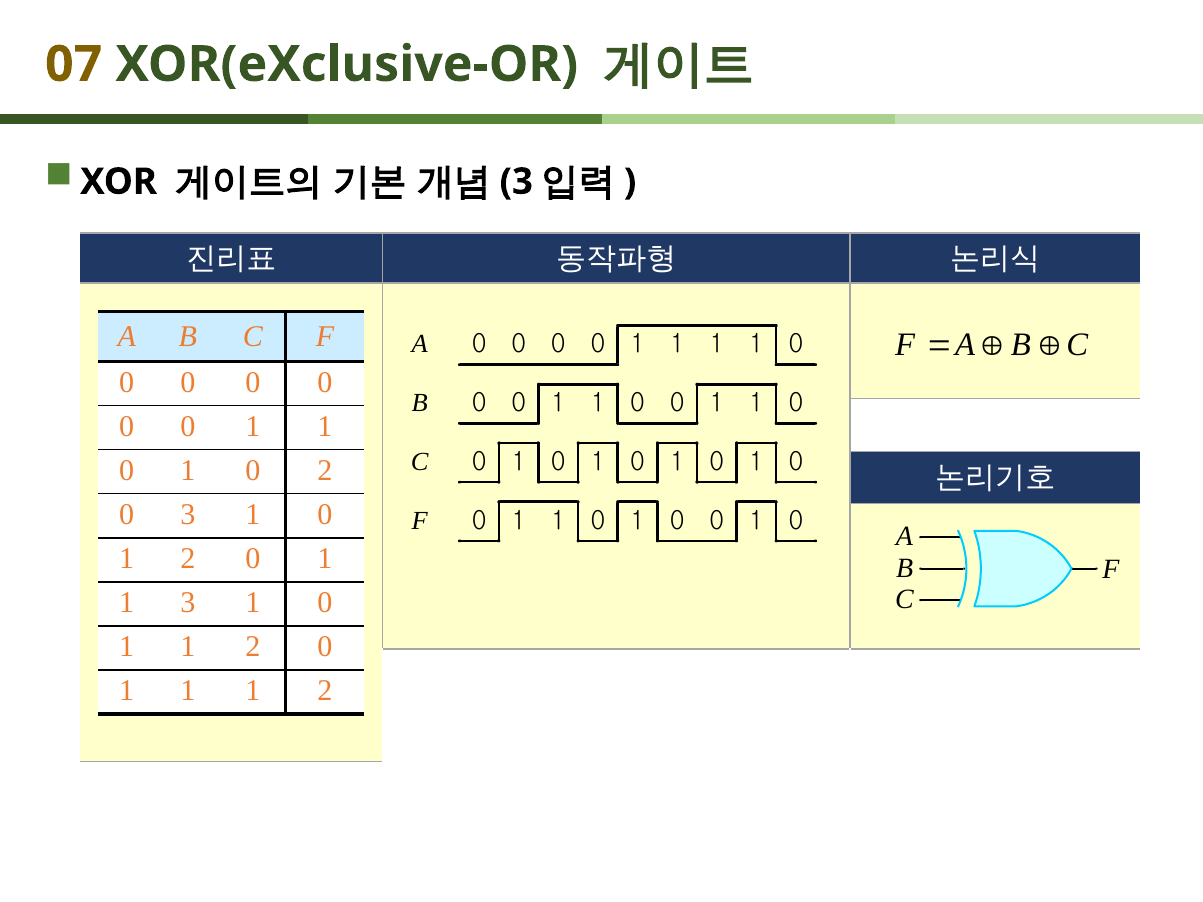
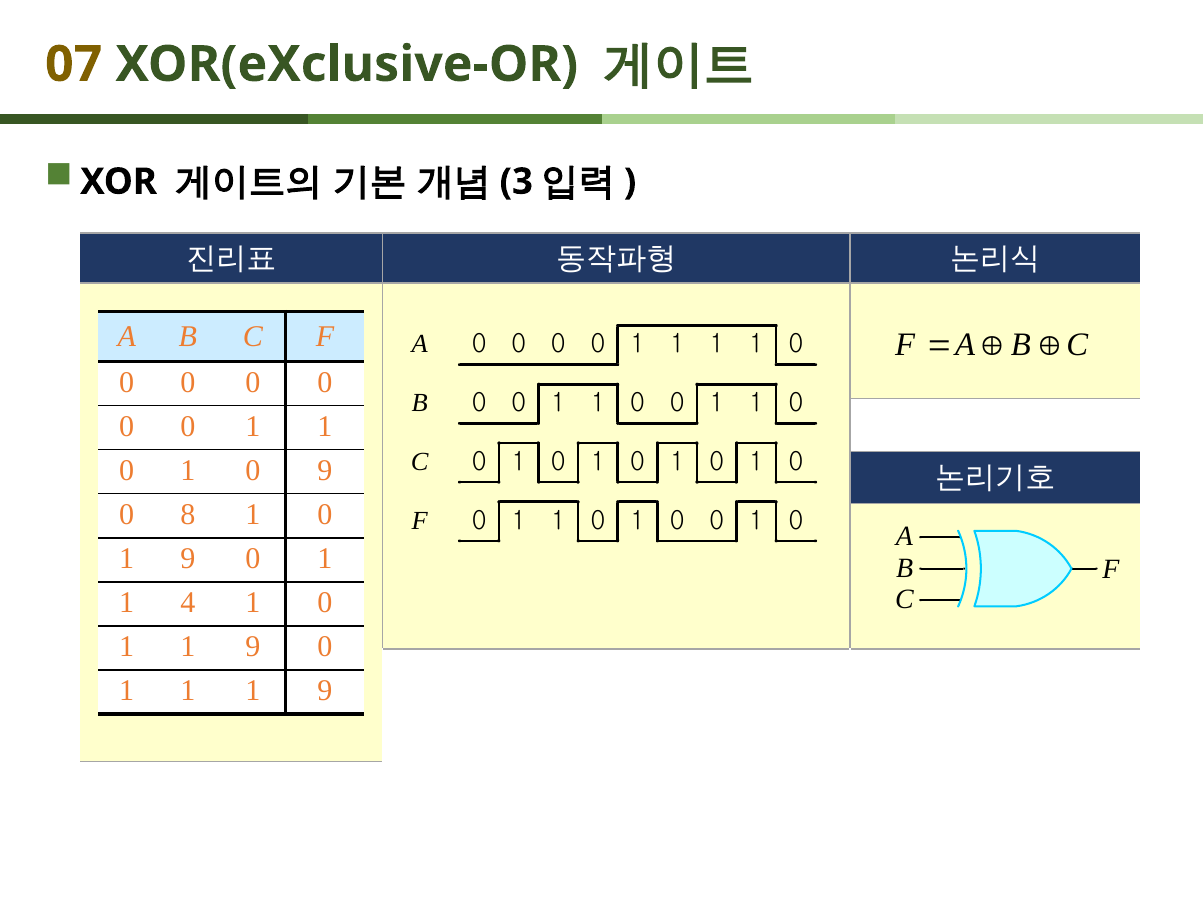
0 2: 2 -> 9
0 3: 3 -> 8
2 at (188, 559): 2 -> 9
1 3: 3 -> 4
2 at (253, 647): 2 -> 9
1 1 1 2: 2 -> 9
